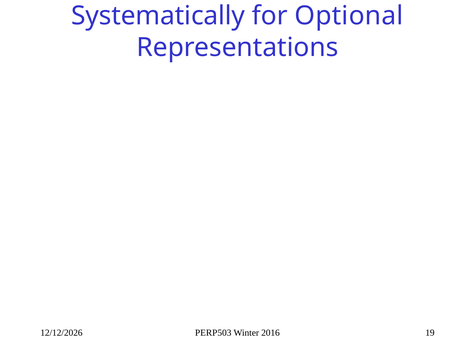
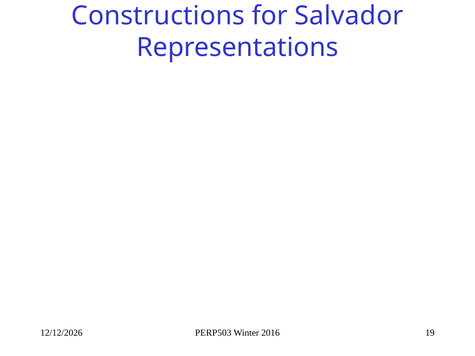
Systematically: Systematically -> Constructions
Optional: Optional -> Salvador
